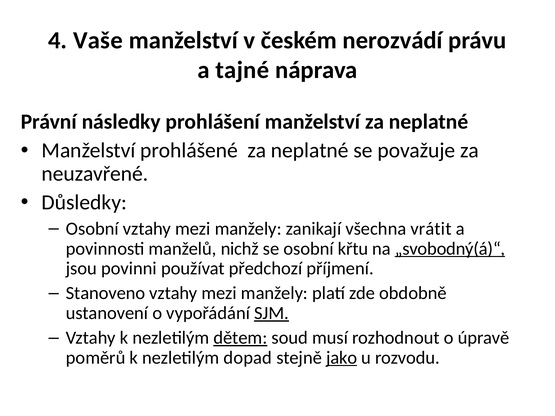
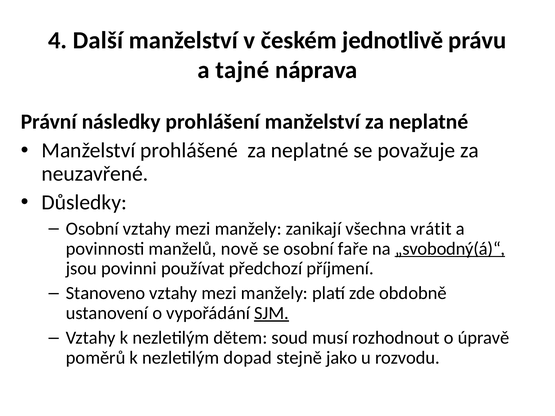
Vaše: Vaše -> Další
nerozvádí: nerozvádí -> jednotlivě
nichž: nichž -> nově
křtu: křtu -> faře
dětem underline: present -> none
jako underline: present -> none
